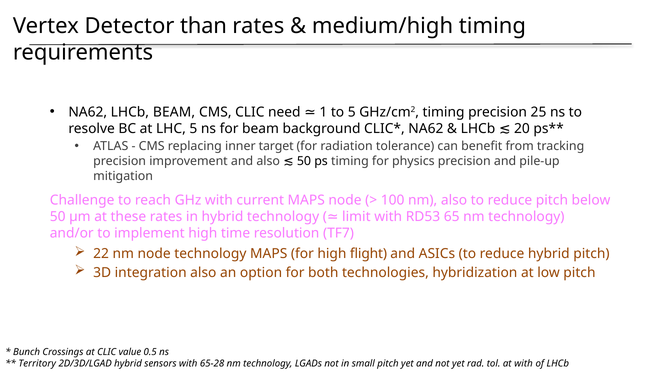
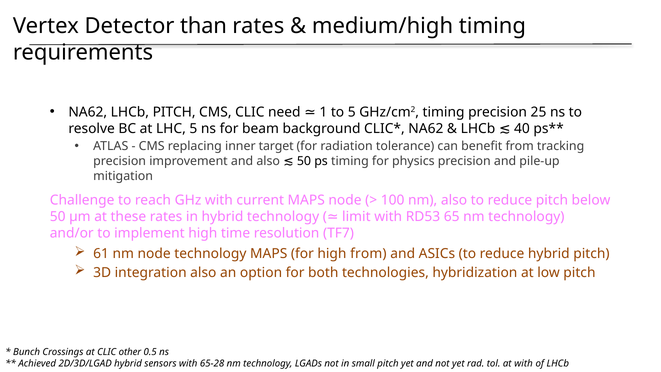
LHCb BEAM: BEAM -> PITCH
20: 20 -> 40
22: 22 -> 61
high flight: flight -> from
value: value -> other
Territory: Territory -> Achieved
